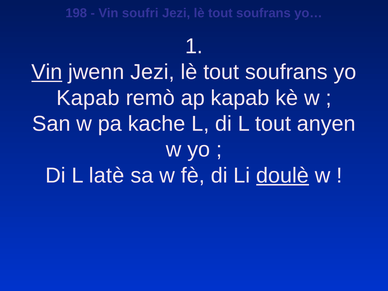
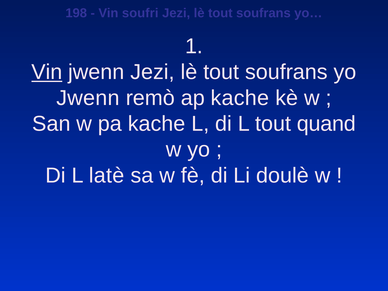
Kapab at (88, 98): Kapab -> Jwenn
ap kapab: kapab -> kache
anyen: anyen -> quand
doulè underline: present -> none
